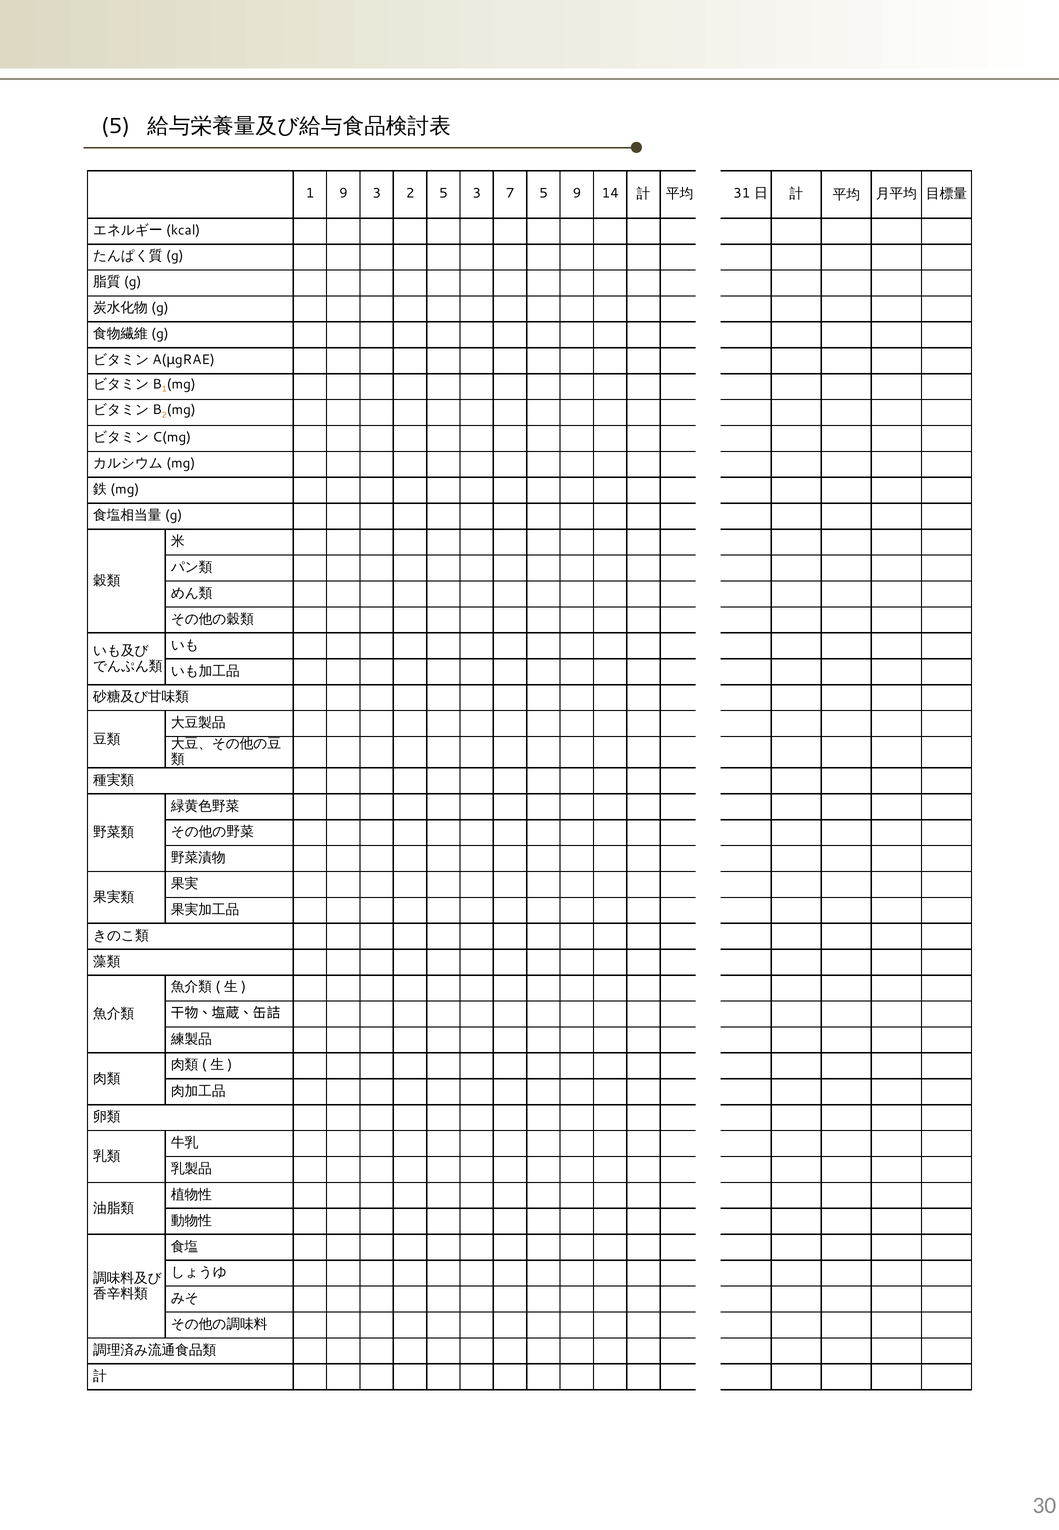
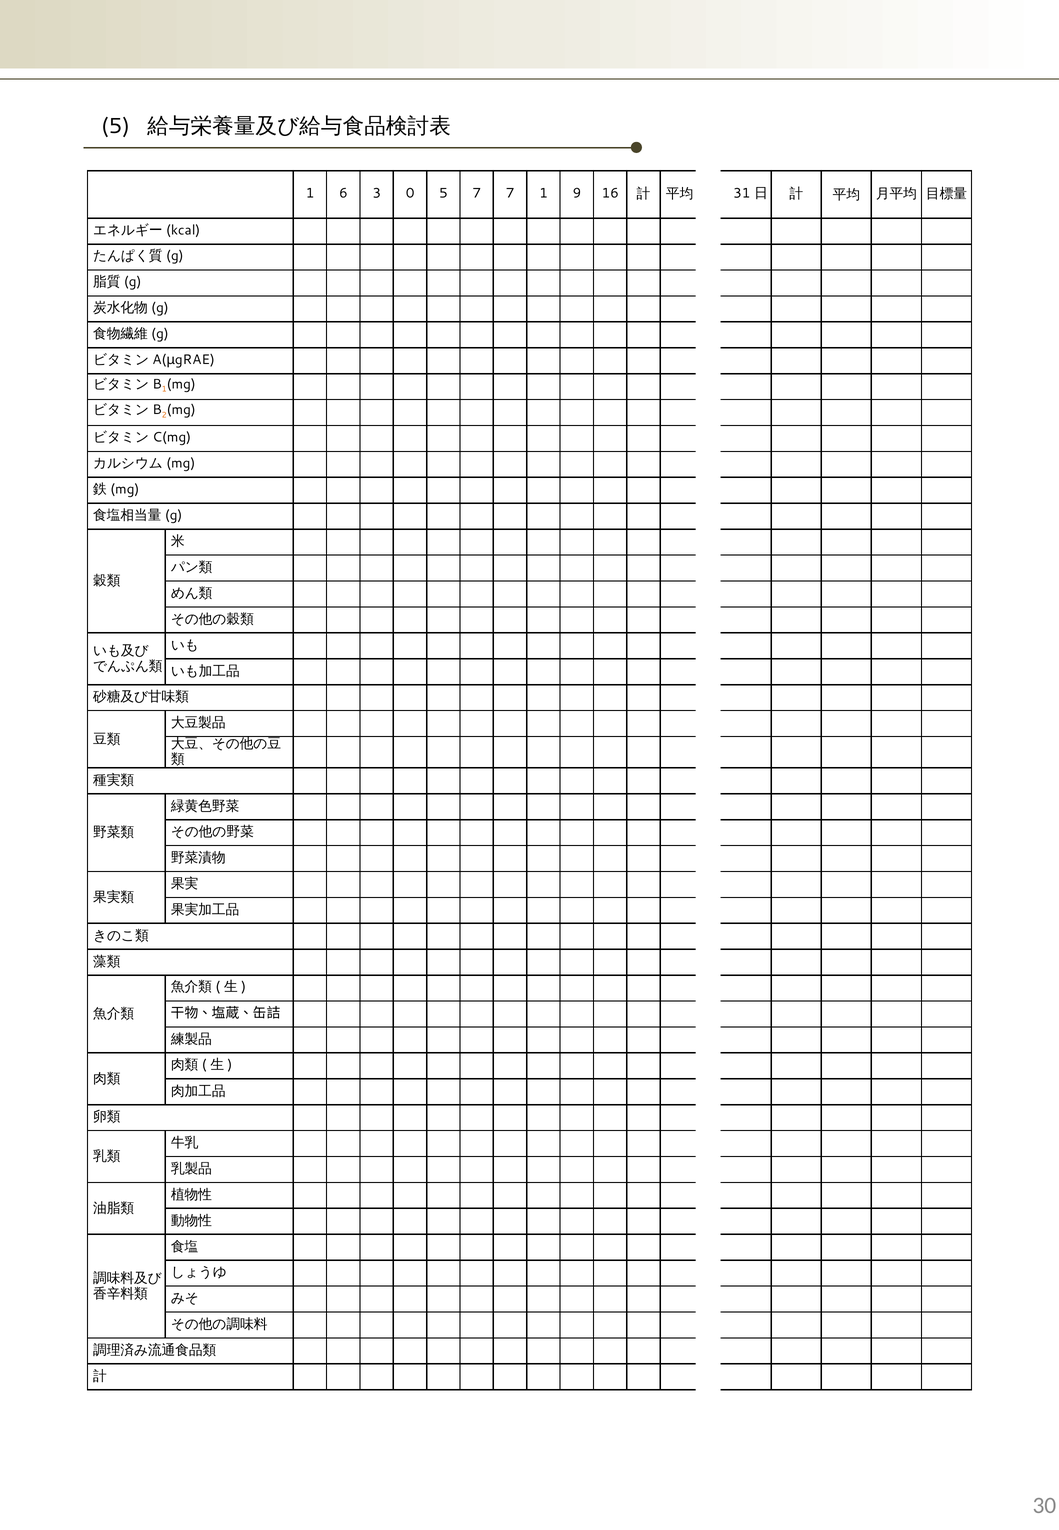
1 9: 9 -> 6
3 2: 2 -> 0
5 3: 3 -> 7
7 5: 5 -> 1
14: 14 -> 16
